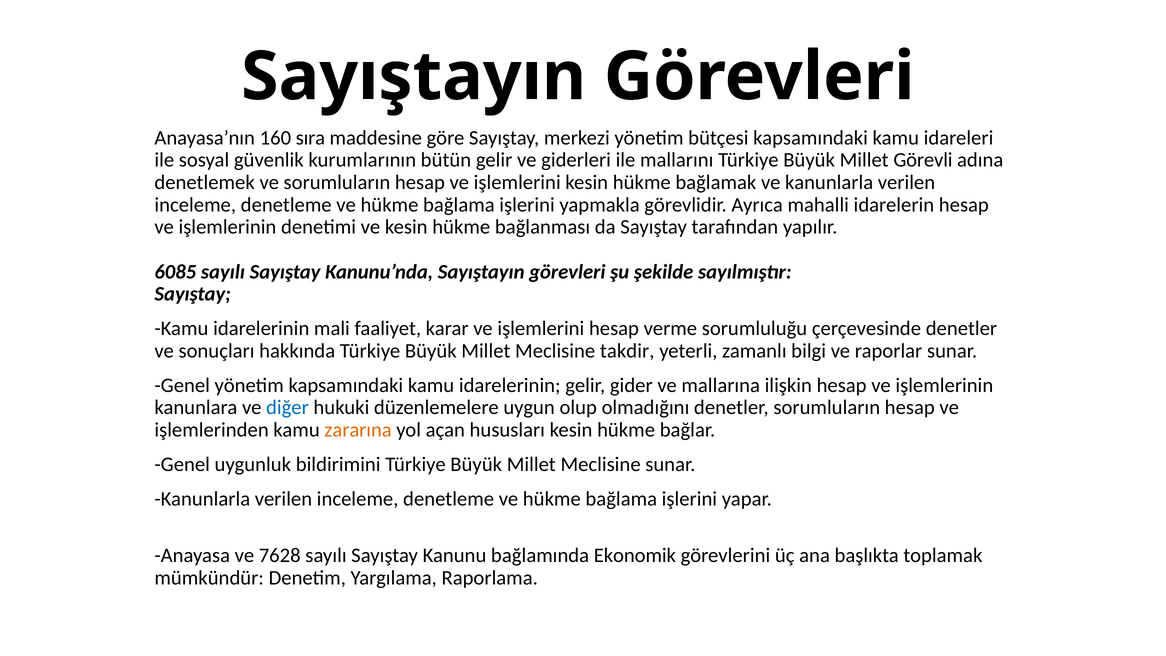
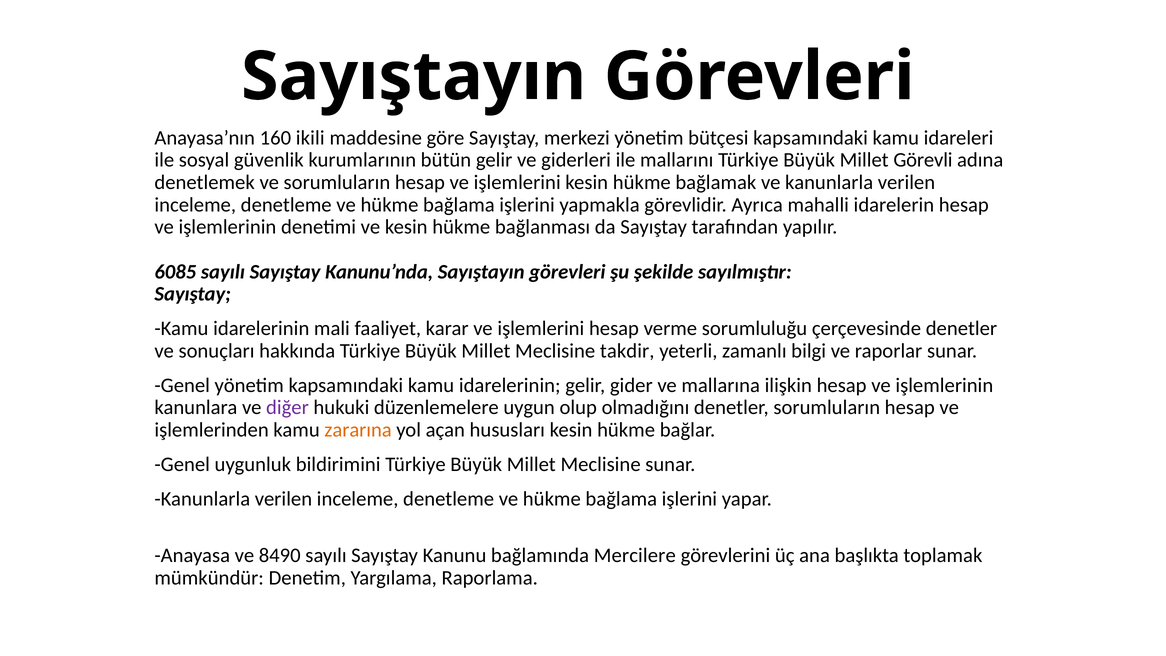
sıra: sıra -> ikili
diğer colour: blue -> purple
7628: 7628 -> 8490
Ekonomik: Ekonomik -> Mercilere
